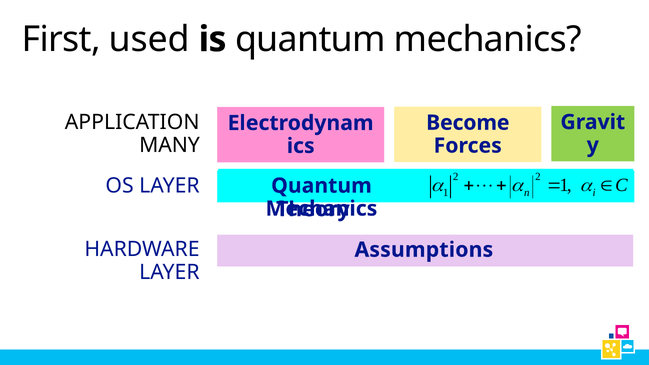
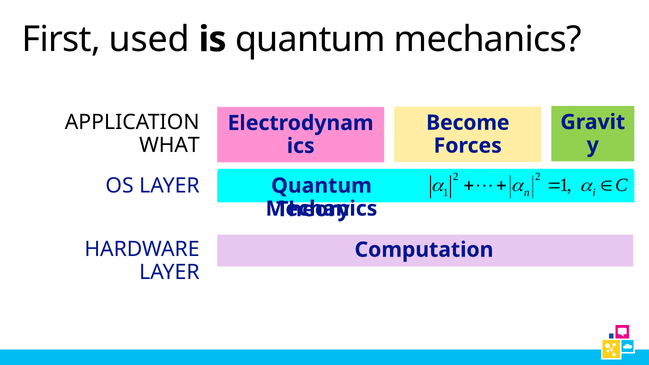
MANY: MANY -> WHAT
Assumptions: Assumptions -> Computation
